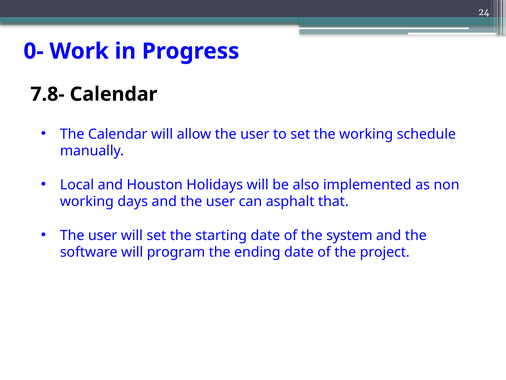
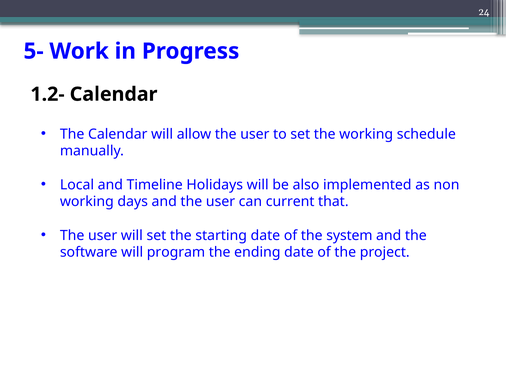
0-: 0- -> 5-
7.8-: 7.8- -> 1.2-
Houston: Houston -> Timeline
asphalt: asphalt -> current
